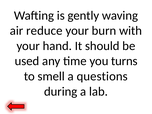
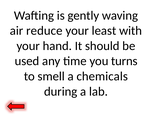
burn: burn -> least
questions: questions -> chemicals
